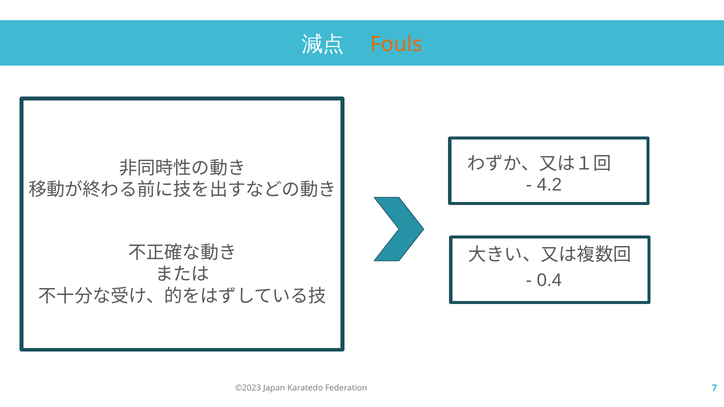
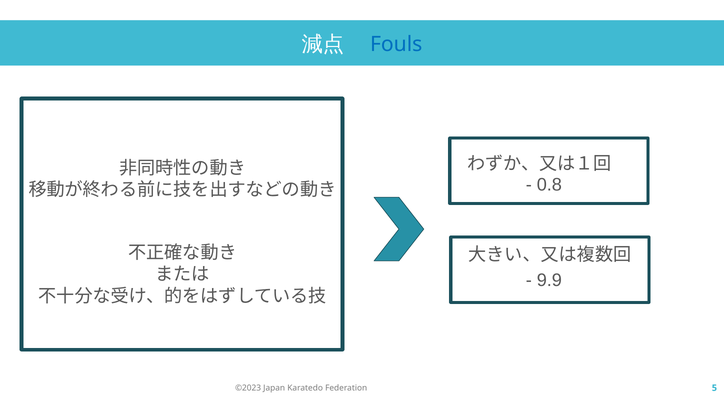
Fouls colour: orange -> blue
4.2: 4.2 -> 0.8
0.4: 0.4 -> 9.9
7: 7 -> 5
